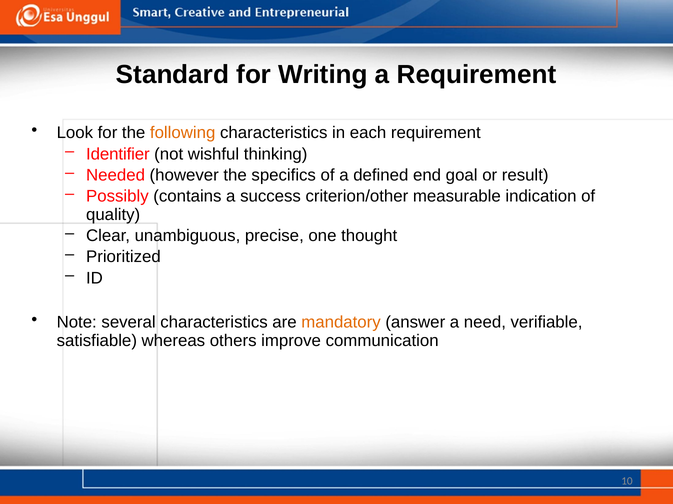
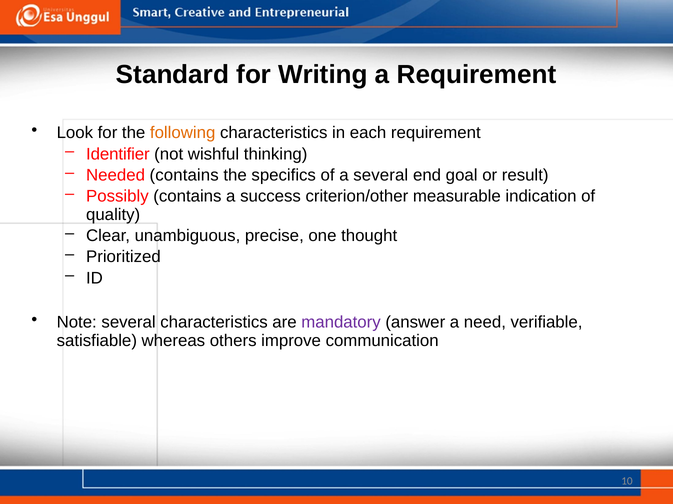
Needed however: however -> contains
a defined: defined -> several
mandatory colour: orange -> purple
